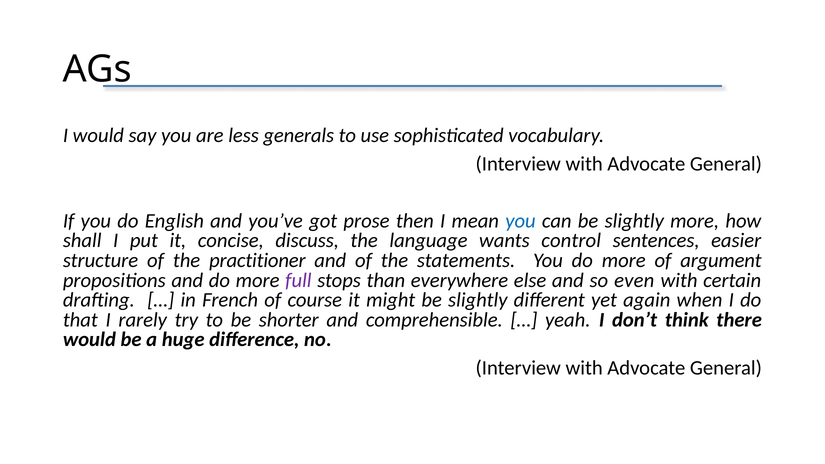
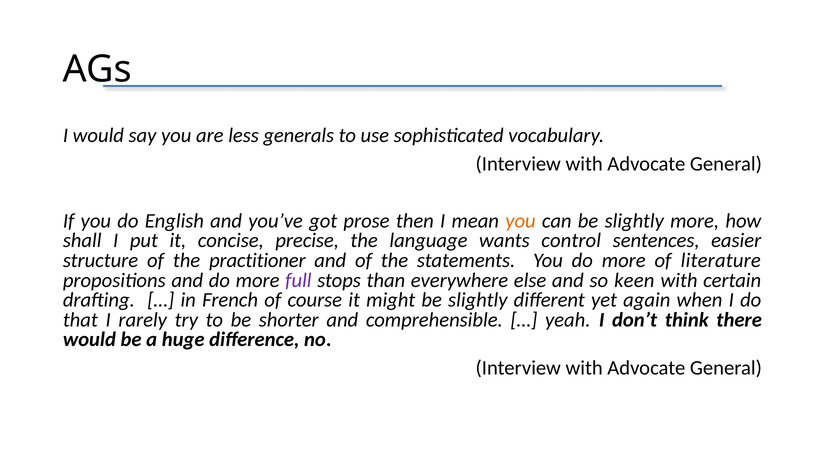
you at (520, 221) colour: blue -> orange
discuss: discuss -> precise
argument: argument -> literature
even: even -> keen
